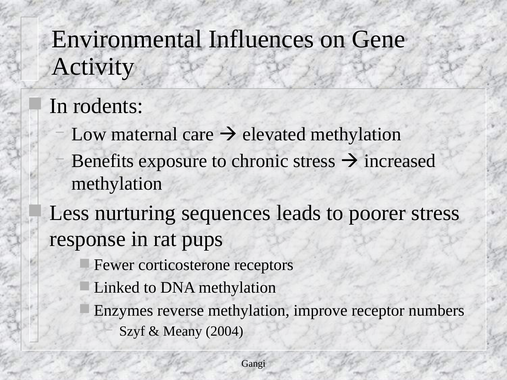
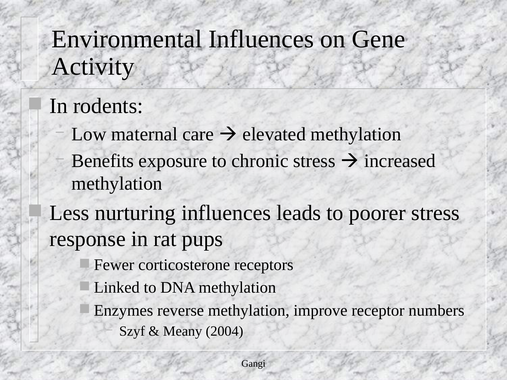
nurturing sequences: sequences -> influences
